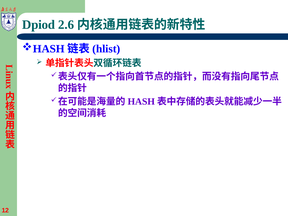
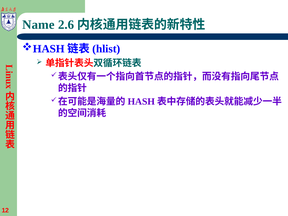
Dpiod: Dpiod -> Name
